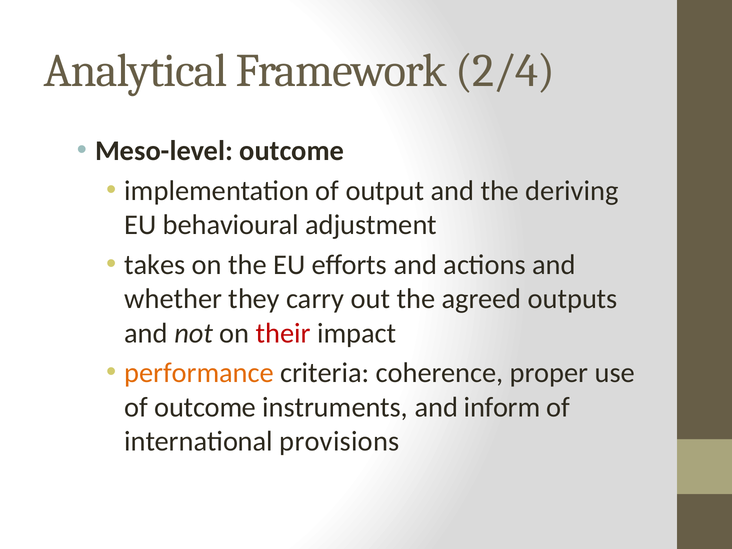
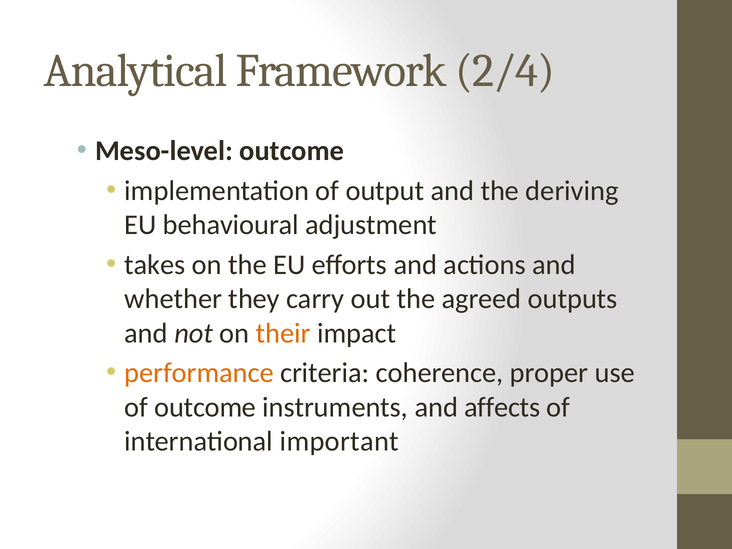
their colour: red -> orange
inform: inform -> affects
provisions: provisions -> important
